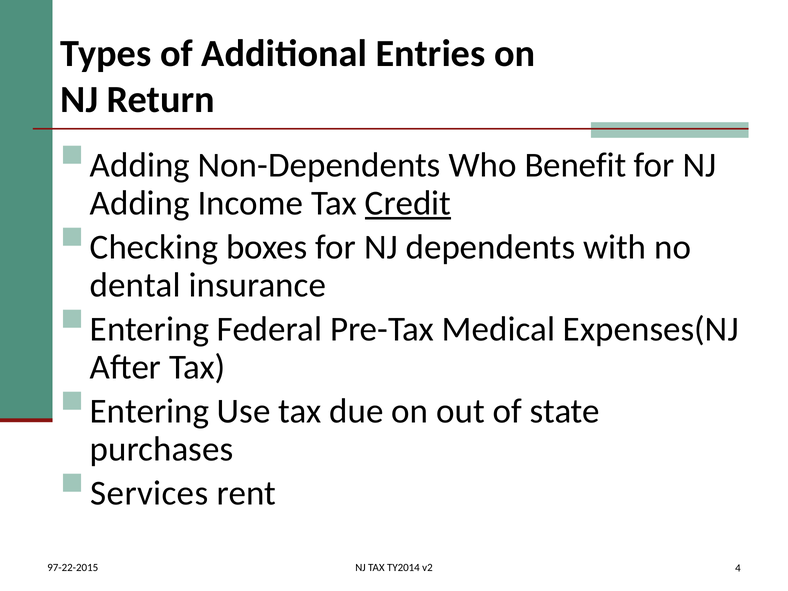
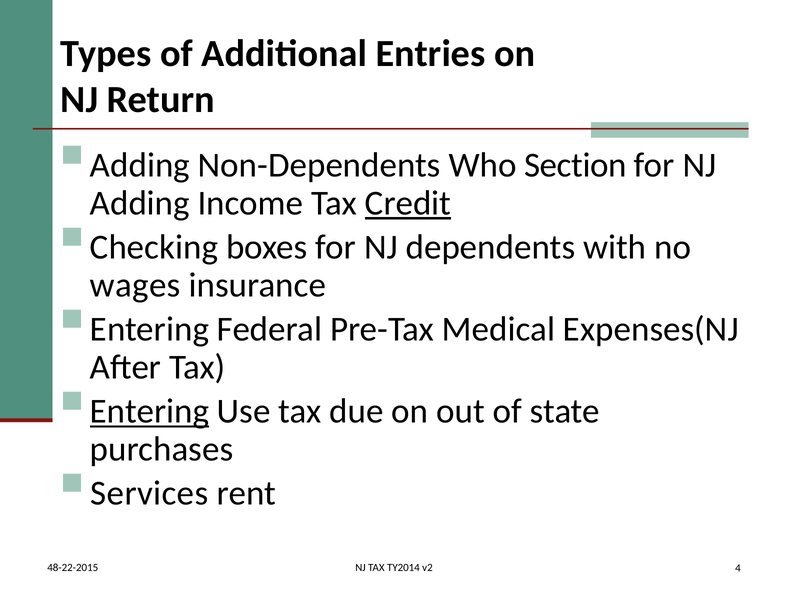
Benefit: Benefit -> Section
dental: dental -> wages
Entering at (150, 411) underline: none -> present
97-22-2015: 97-22-2015 -> 48-22-2015
